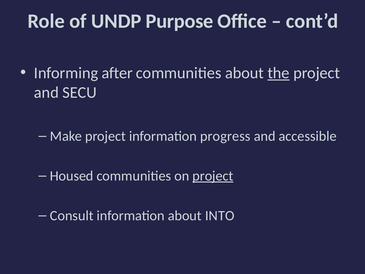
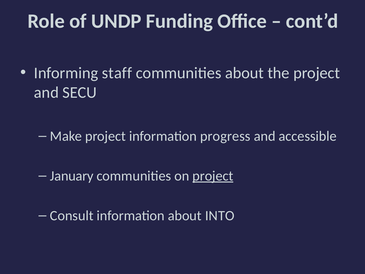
Purpose: Purpose -> Funding
after: after -> staff
the underline: present -> none
Housed: Housed -> January
